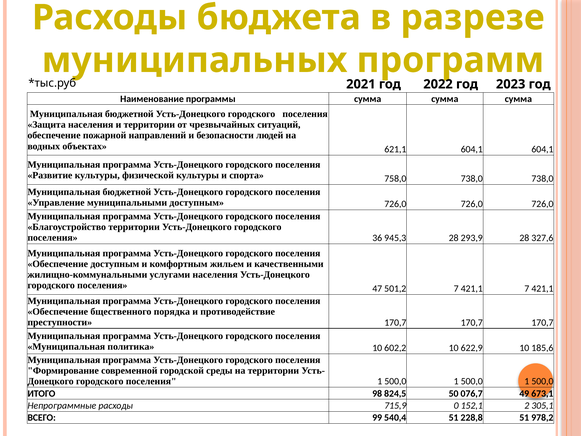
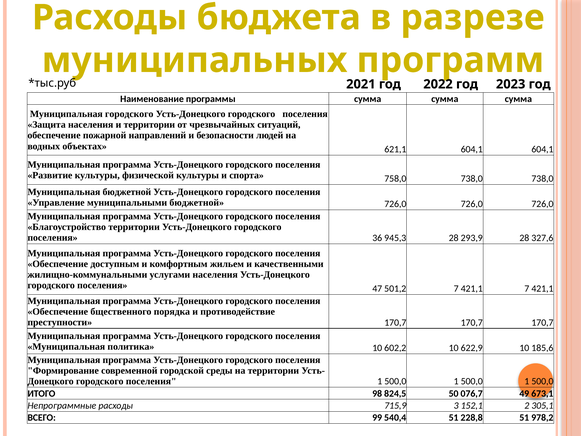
бюджетной at (129, 114): бюджетной -> городского
муниципальными доступным: доступным -> бюджетной
0: 0 -> 3
